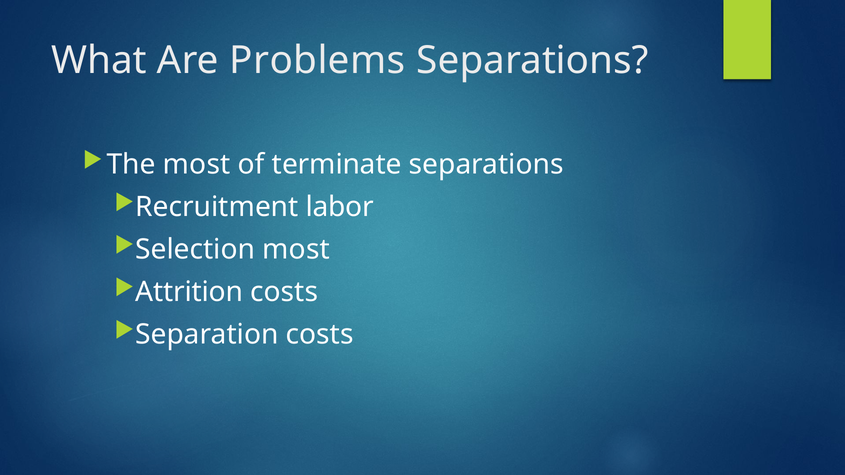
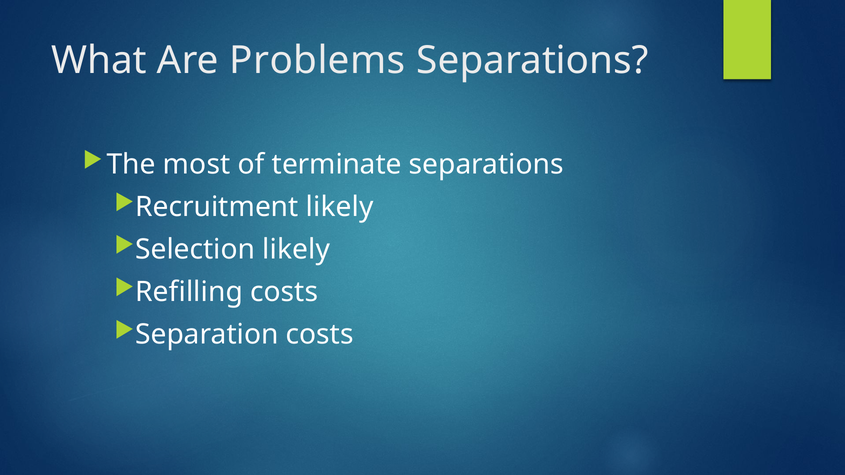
Recruitment labor: labor -> likely
Selection most: most -> likely
Attrition: Attrition -> Refilling
